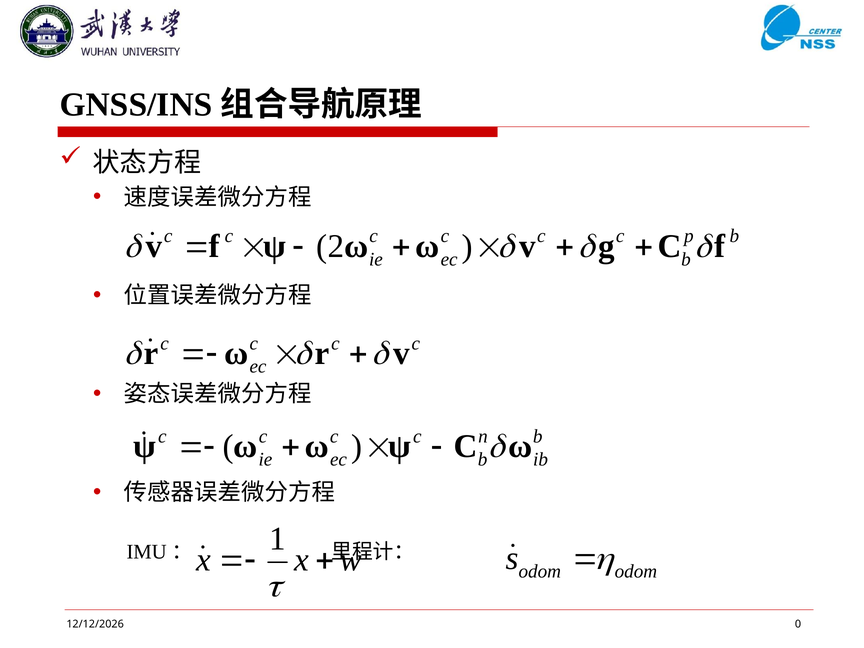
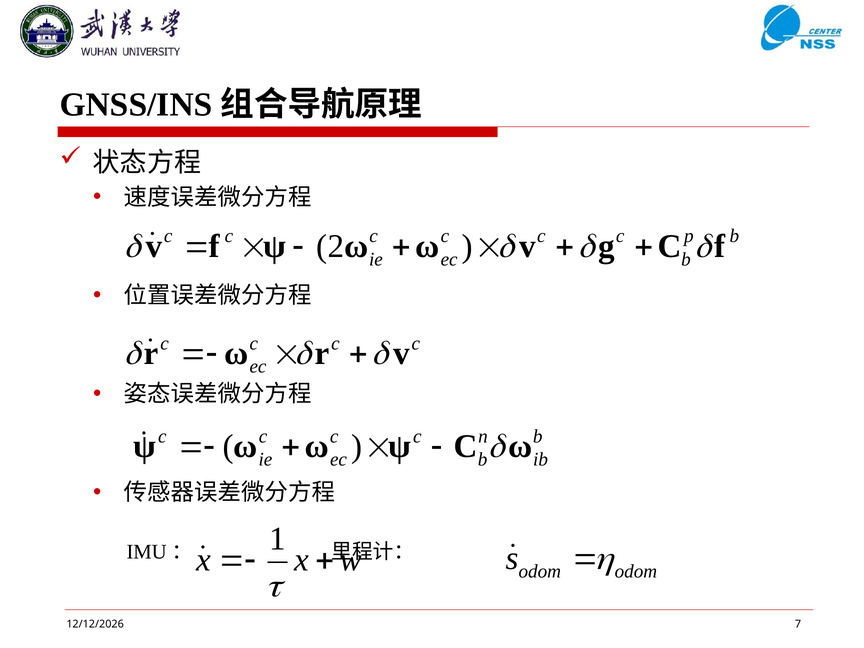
0: 0 -> 7
